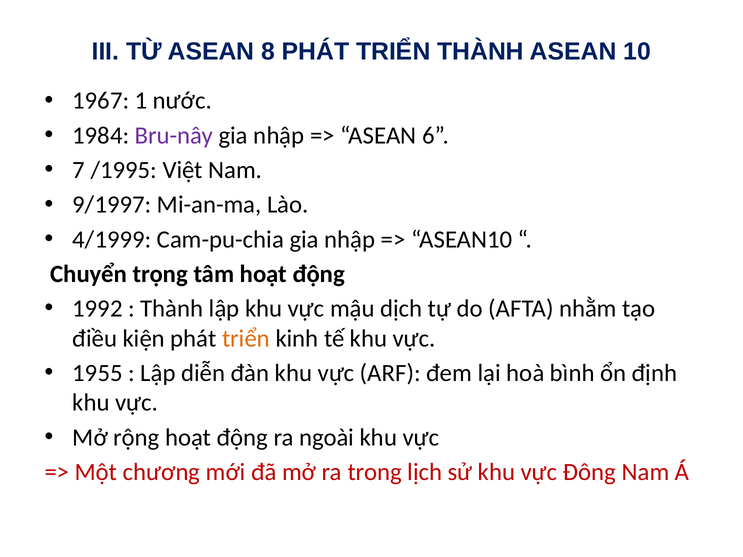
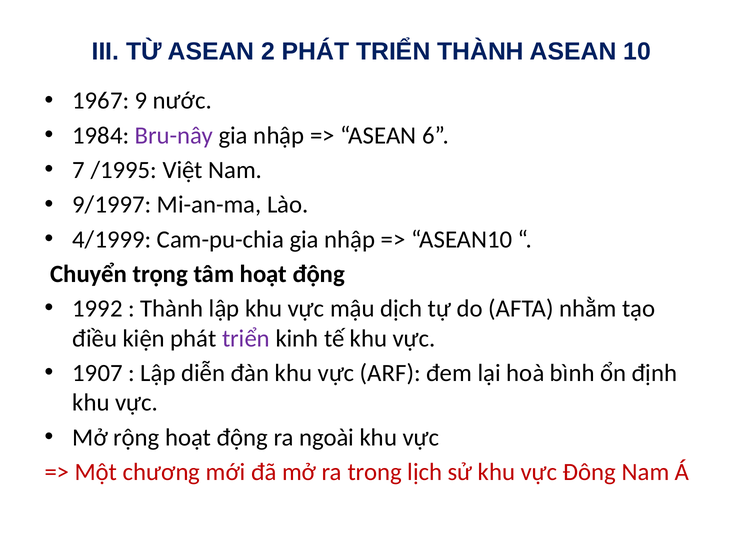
8: 8 -> 2
1: 1 -> 9
triển at (246, 339) colour: orange -> purple
1955: 1955 -> 1907
